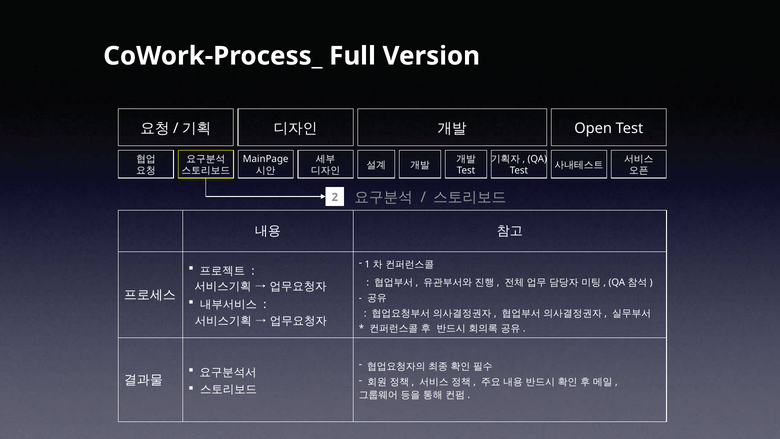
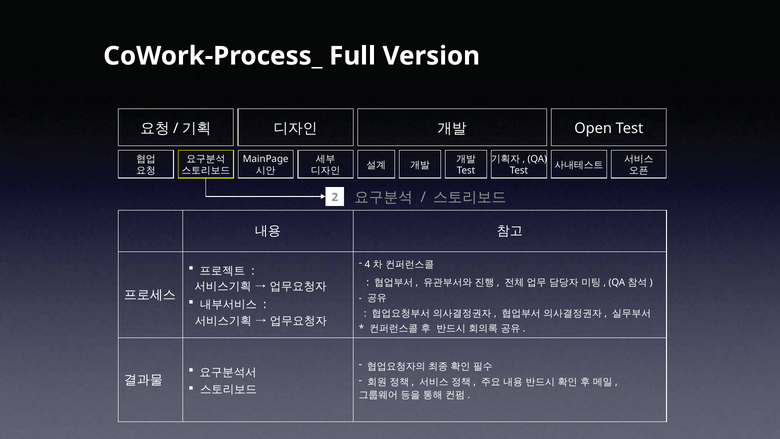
1: 1 -> 4
